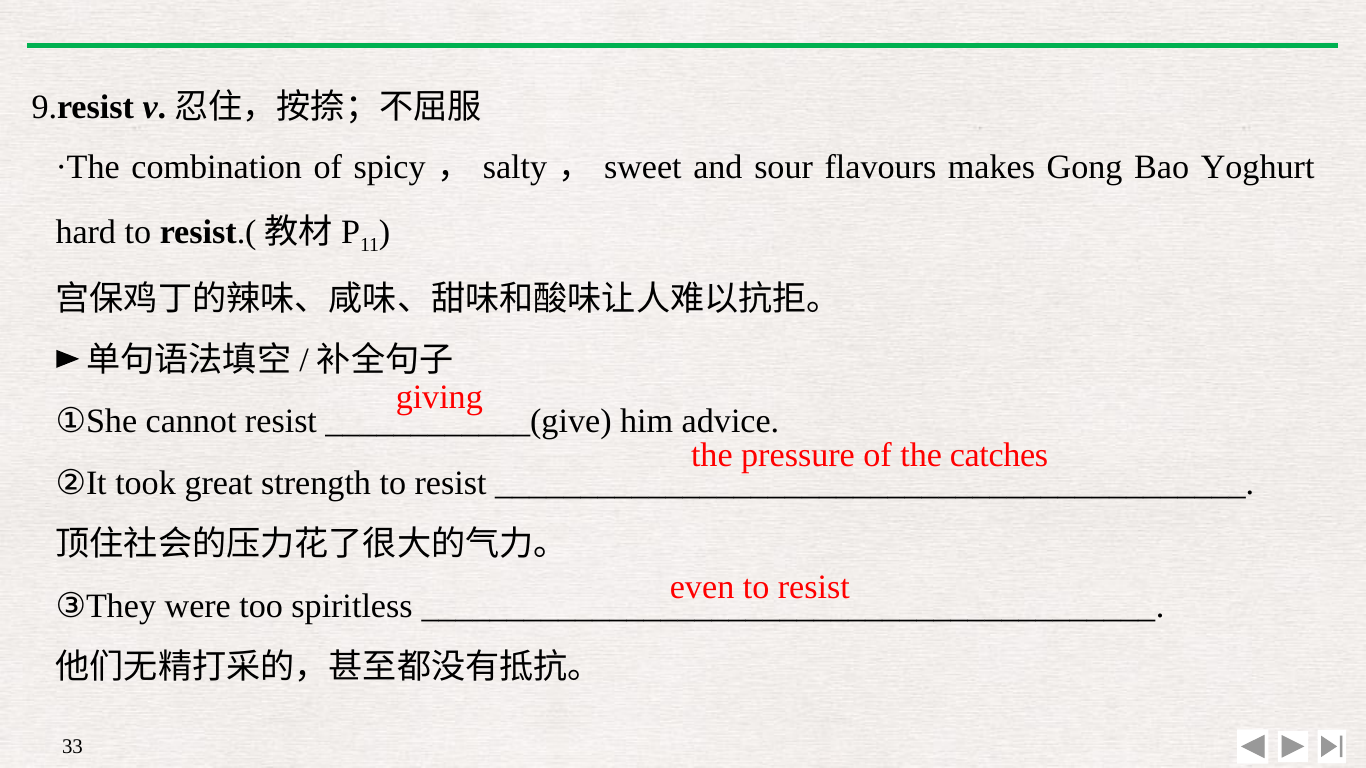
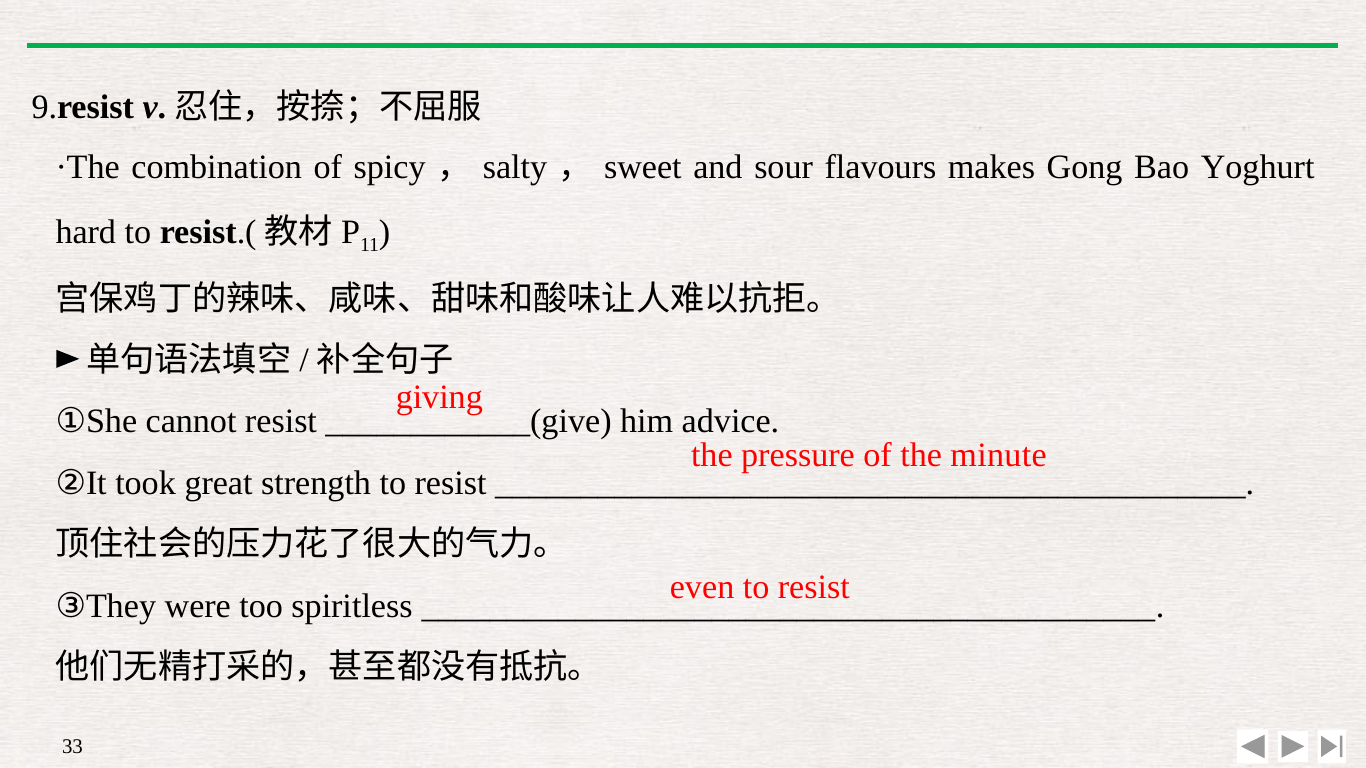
catches: catches -> minute
